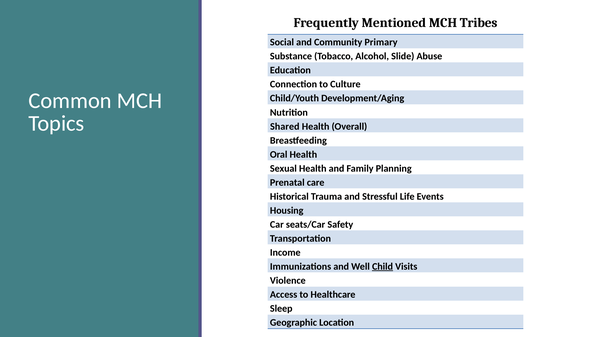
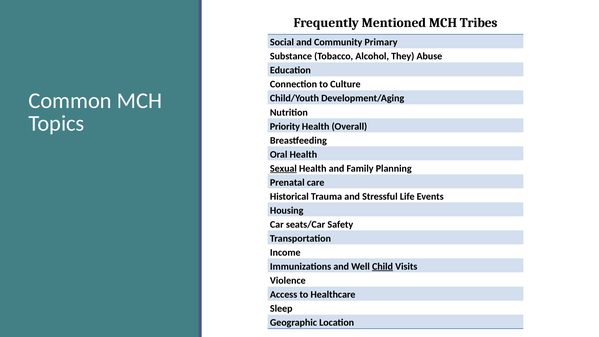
Slide: Slide -> They
Shared: Shared -> Priority
Sexual underline: none -> present
